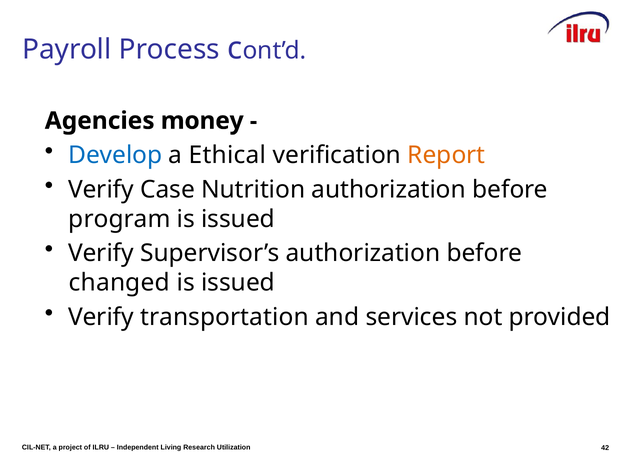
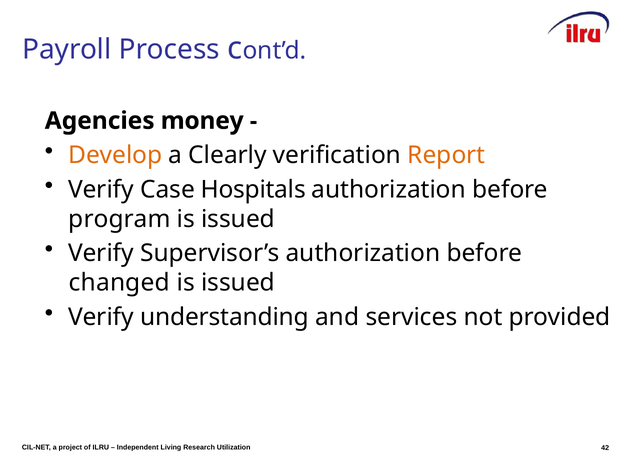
Develop colour: blue -> orange
Ethical: Ethical -> Clearly
Nutrition: Nutrition -> Hospitals
transportation: transportation -> understanding
